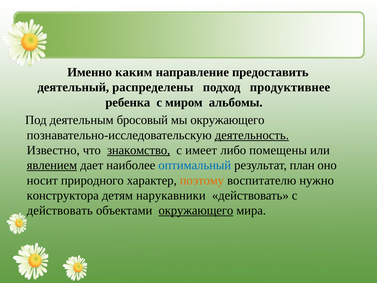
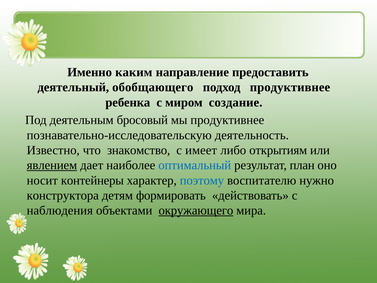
распределены: распределены -> обобщающего
альбомы: альбомы -> создание
мы окружающего: окружающего -> продуктивнее
деятельность underline: present -> none
знакомство underline: present -> none
помещены: помещены -> открытиям
природного: природного -> контейнеры
поэтому colour: orange -> blue
нарукавники: нарукавники -> формировать
действовать at (60, 210): действовать -> наблюдения
